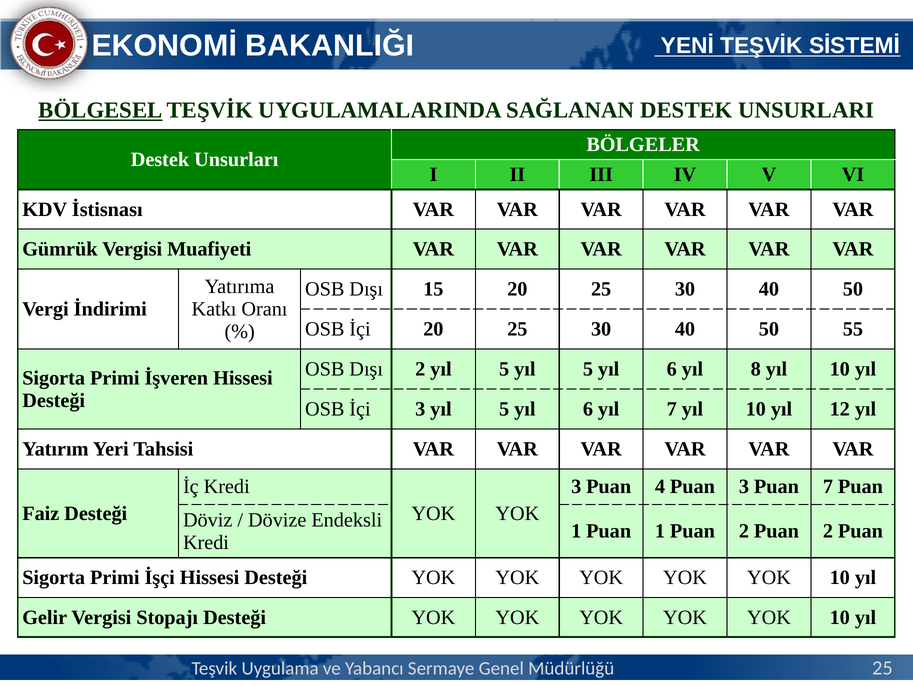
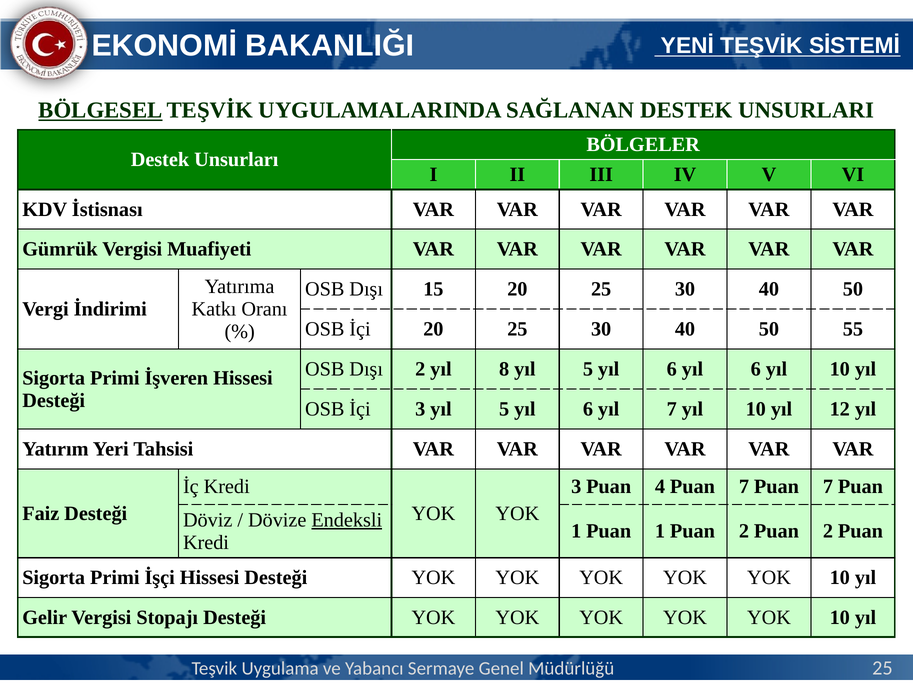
2 yıl 5: 5 -> 8
6 yıl 8: 8 -> 6
4 Puan 3: 3 -> 7
Endeksli underline: none -> present
